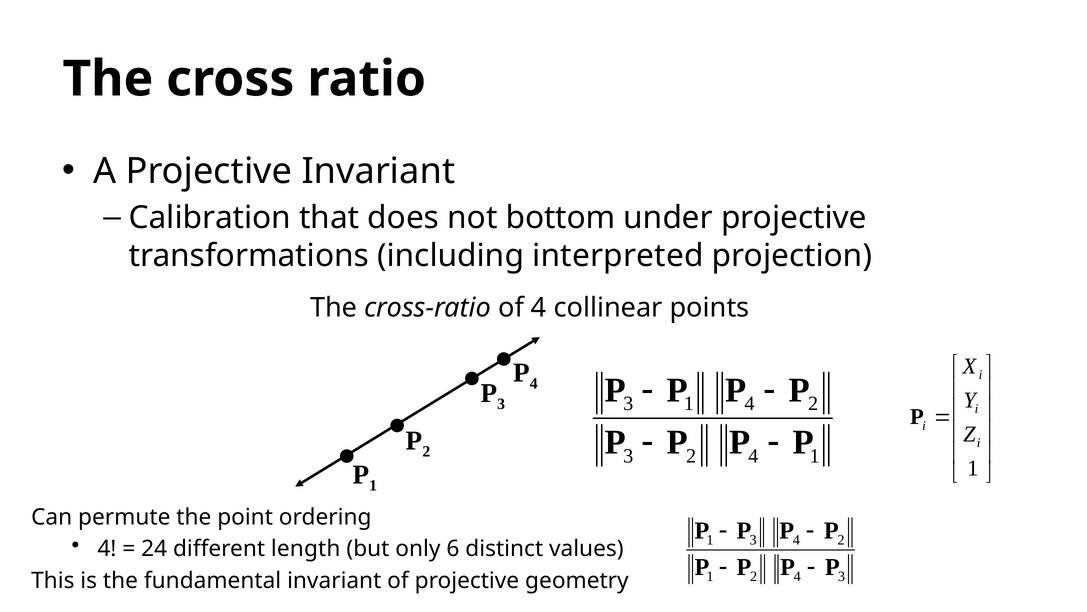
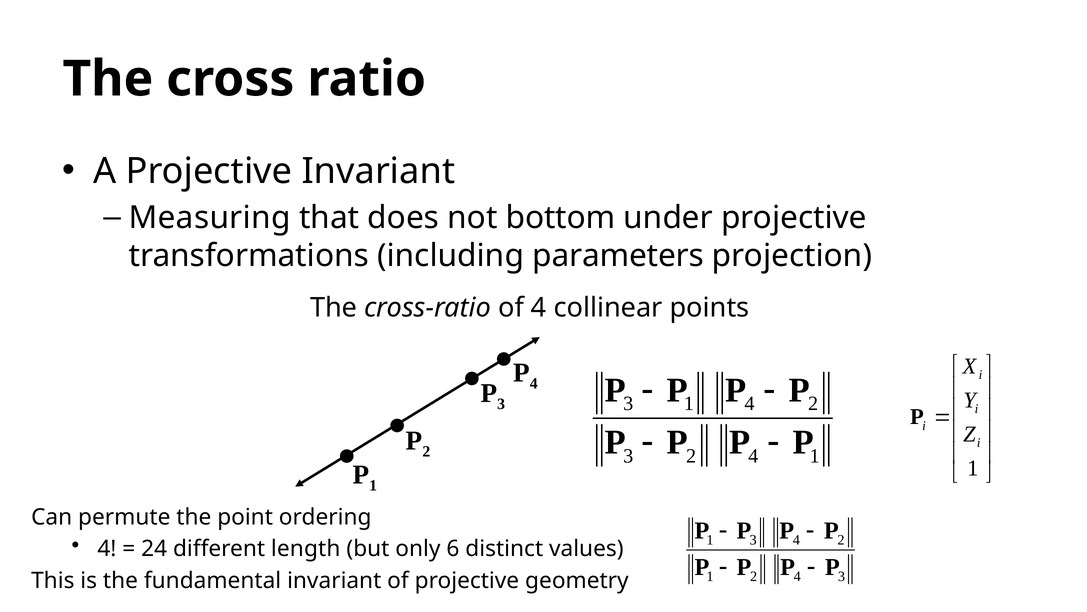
Calibration: Calibration -> Measuring
interpreted: interpreted -> parameters
